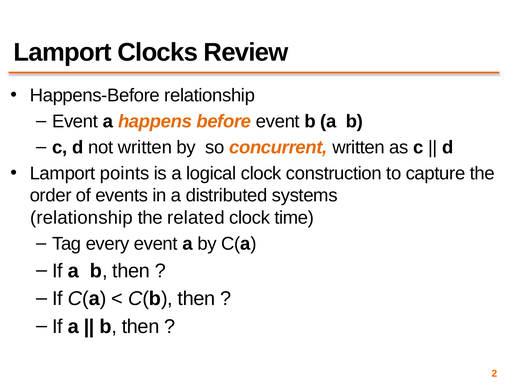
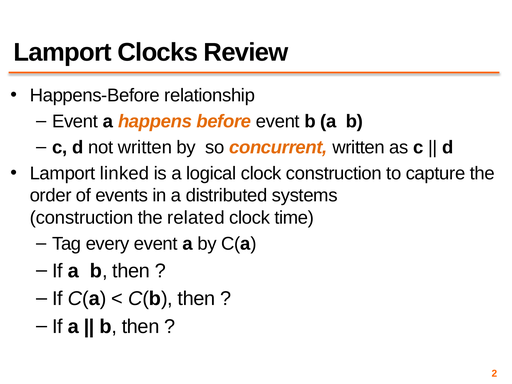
points: points -> linked
relationship at (81, 218): relationship -> construction
